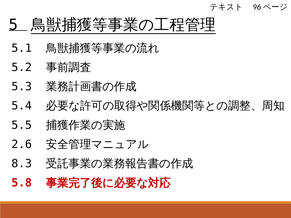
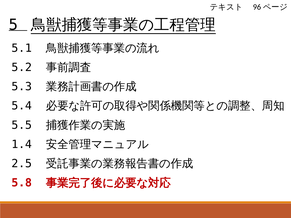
2.6: 2.6 -> 1.4
8.3: 8.3 -> 2.5
